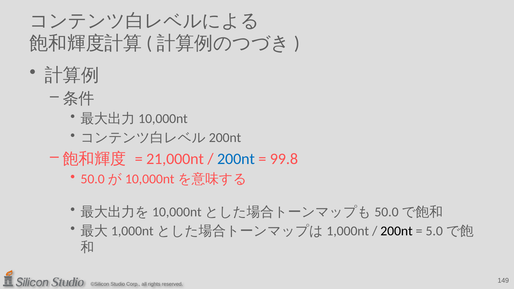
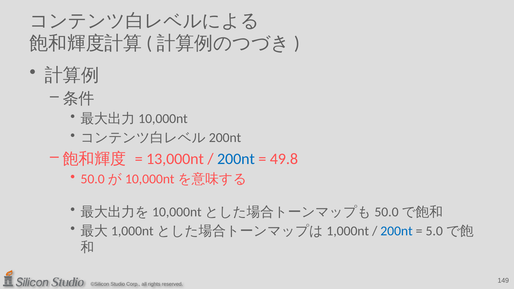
21,000nt: 21,000nt -> 13,000nt
99.8: 99.8 -> 49.8
200nt at (397, 231) colour: black -> blue
